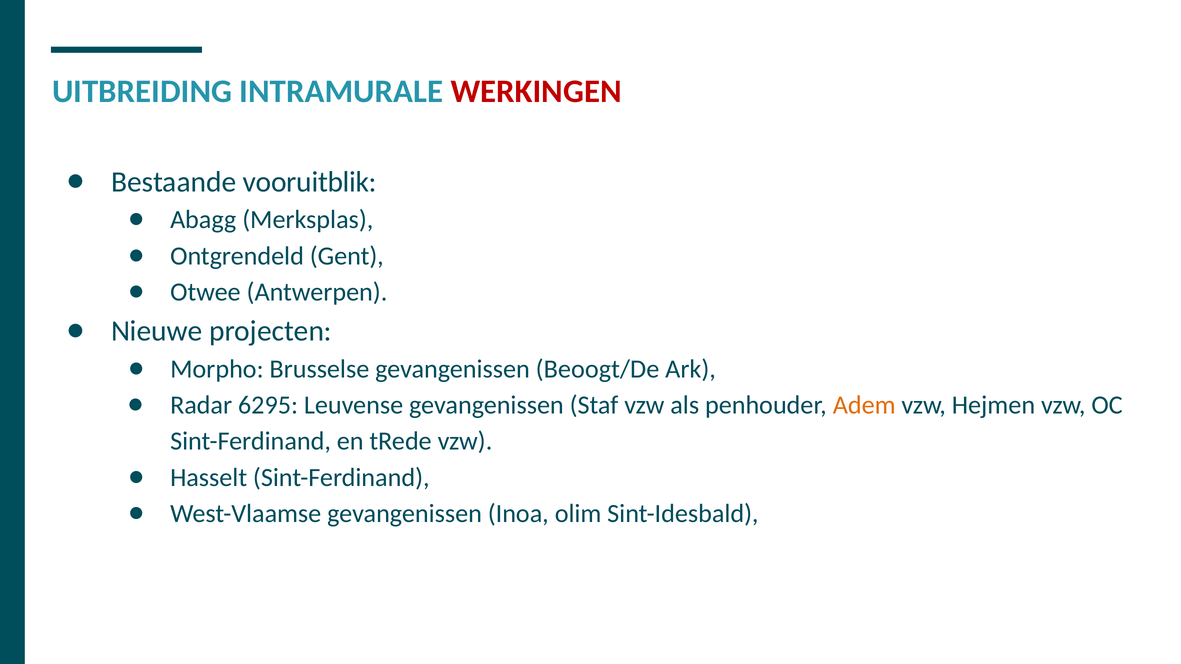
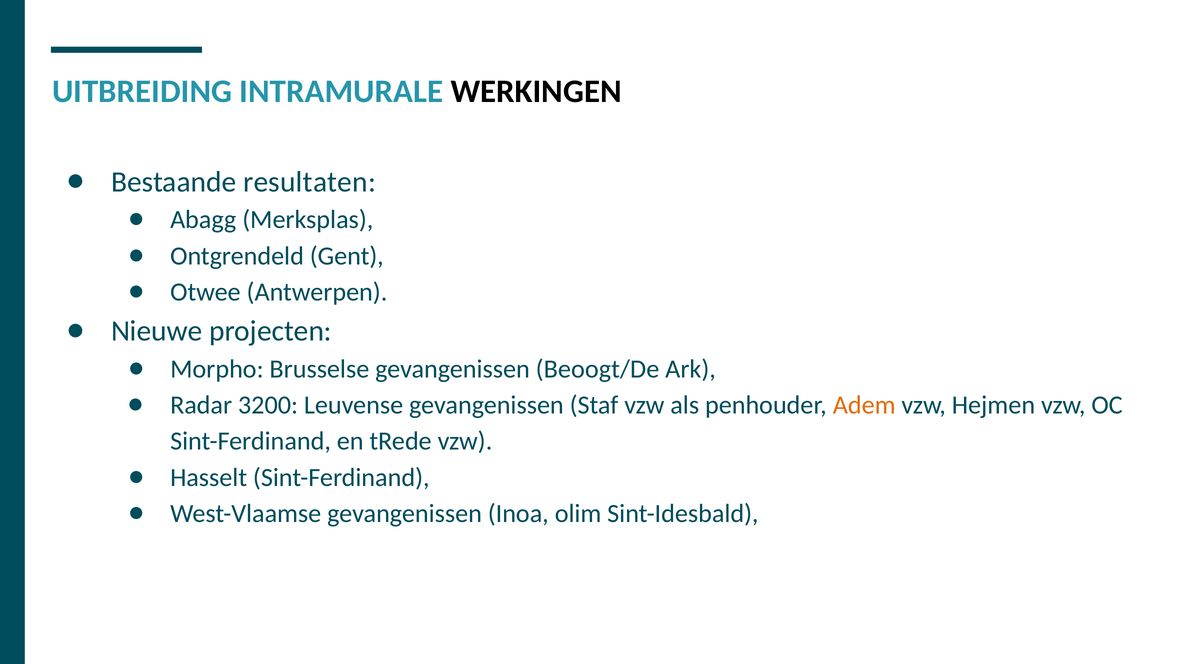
WERKINGEN colour: red -> black
vooruitblik: vooruitblik -> resultaten
6295: 6295 -> 3200
